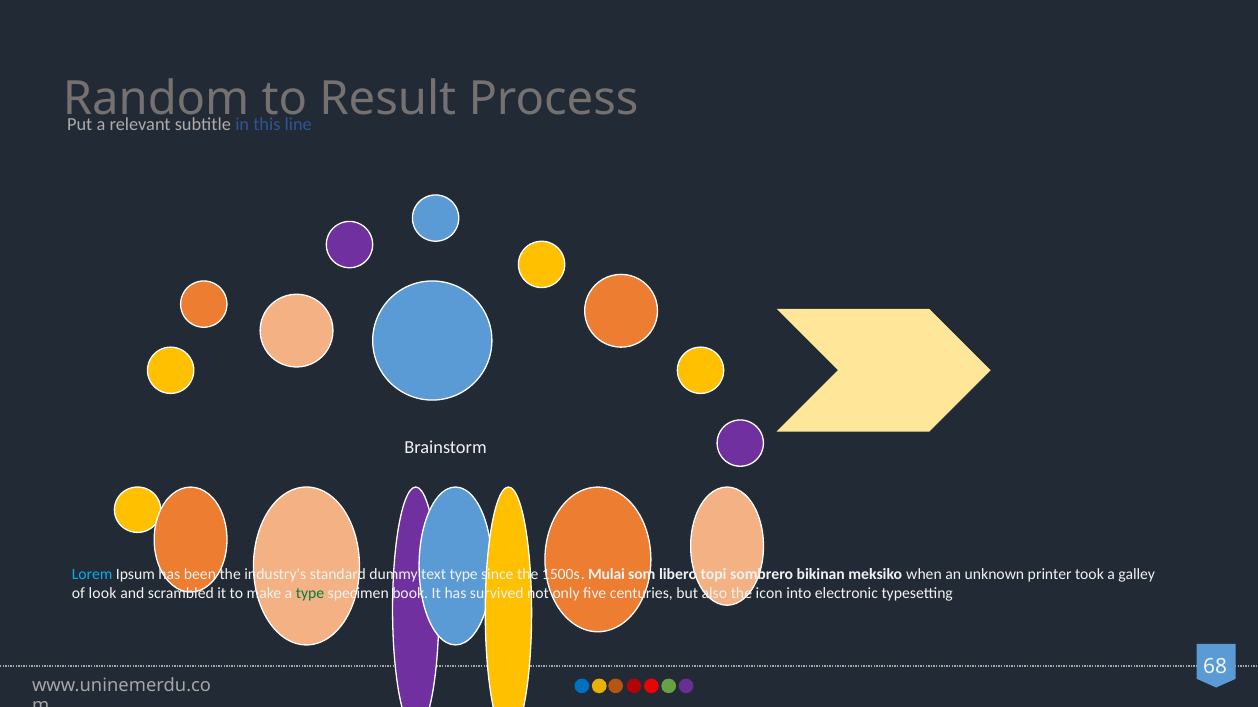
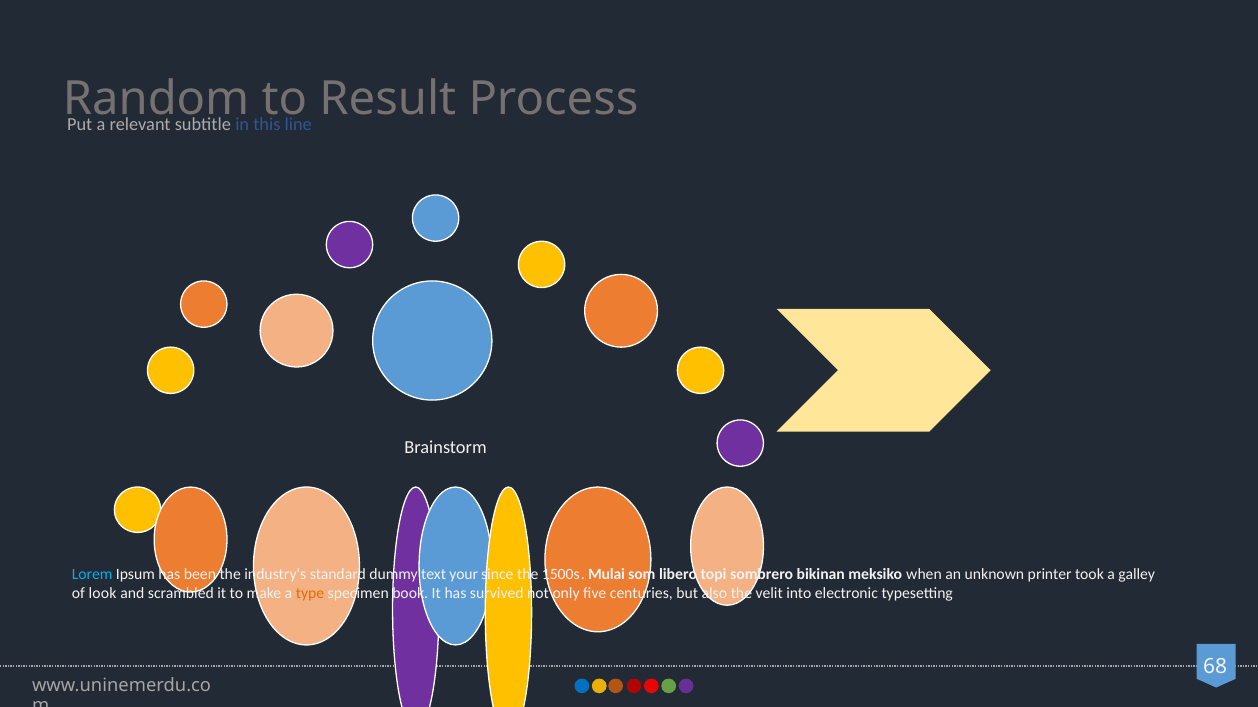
text type: type -> your
type at (310, 594) colour: green -> orange
icon: icon -> velit
